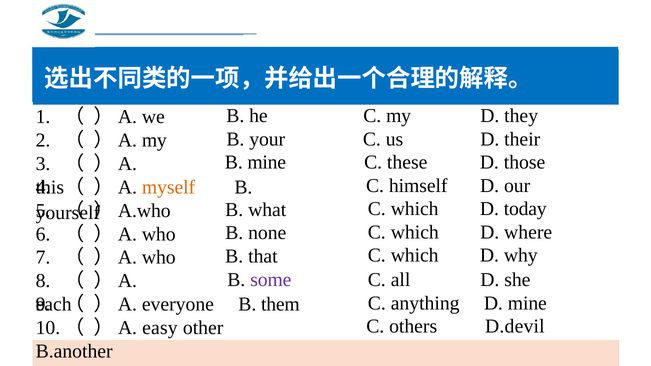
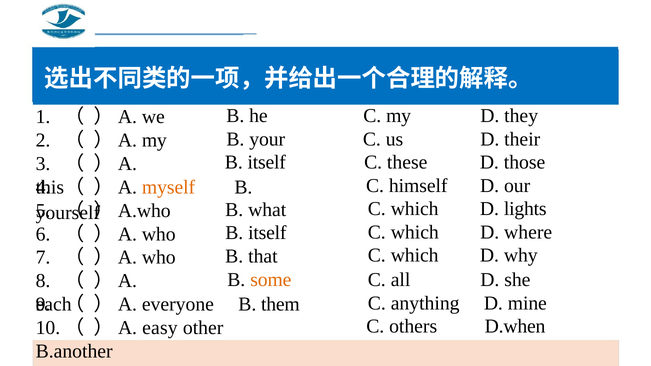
mine at (267, 163): mine -> itself
today: today -> lights
none at (267, 233): none -> itself
some colour: purple -> orange
D.devil: D.devil -> D.when
